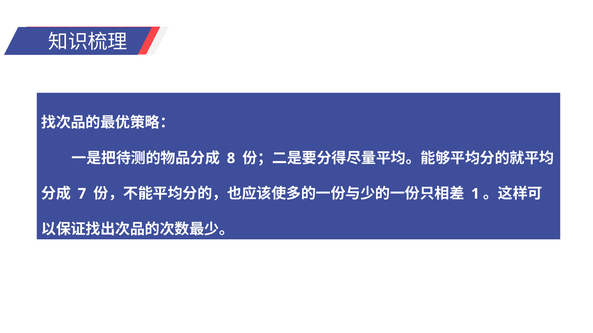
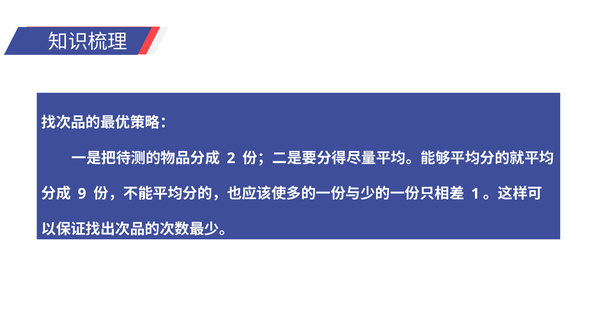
8: 8 -> 2
7: 7 -> 9
